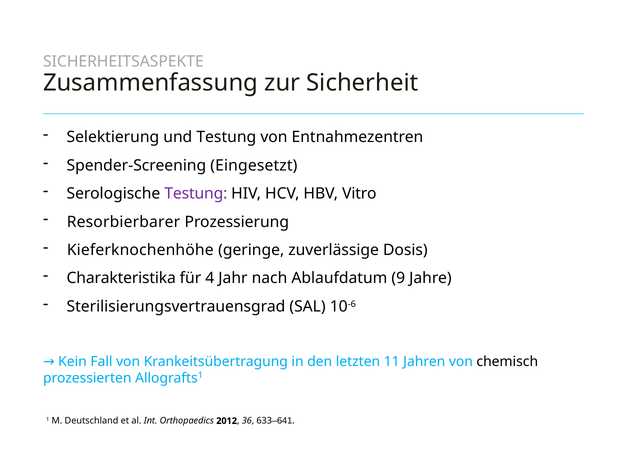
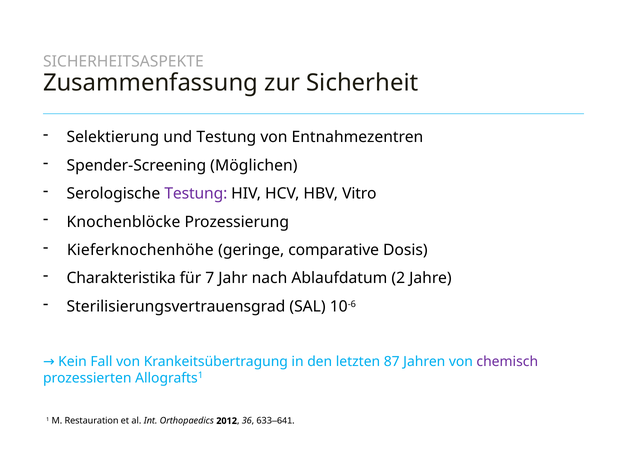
Eingesetzt: Eingesetzt -> Möglichen
Resorbierbarer: Resorbierbarer -> Knochenblöcke
zuverlässige: zuverlässige -> comparative
4: 4 -> 7
9: 9 -> 2
11: 11 -> 87
chemisch colour: black -> purple
Deutschland: Deutschland -> Restauration
